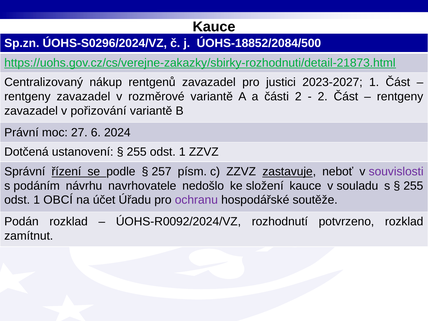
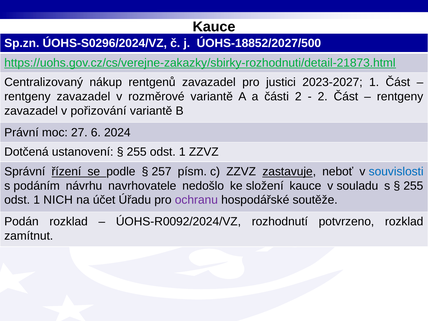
ÚOHS-18852/2084/500: ÚOHS-18852/2084/500 -> ÚOHS-18852/2027/500
souvislosti colour: purple -> blue
OBCÍ: OBCÍ -> NICH
